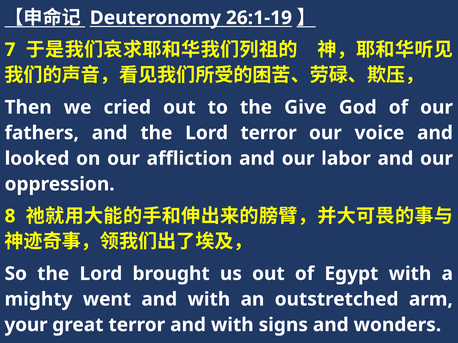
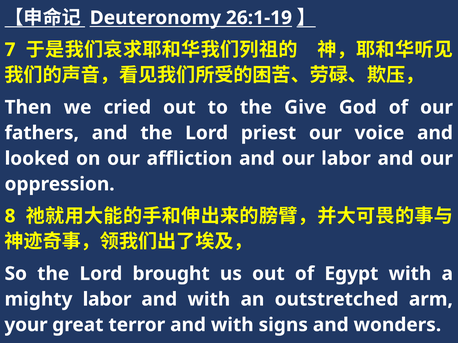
Lord terror: terror -> priest
mighty went: went -> labor
